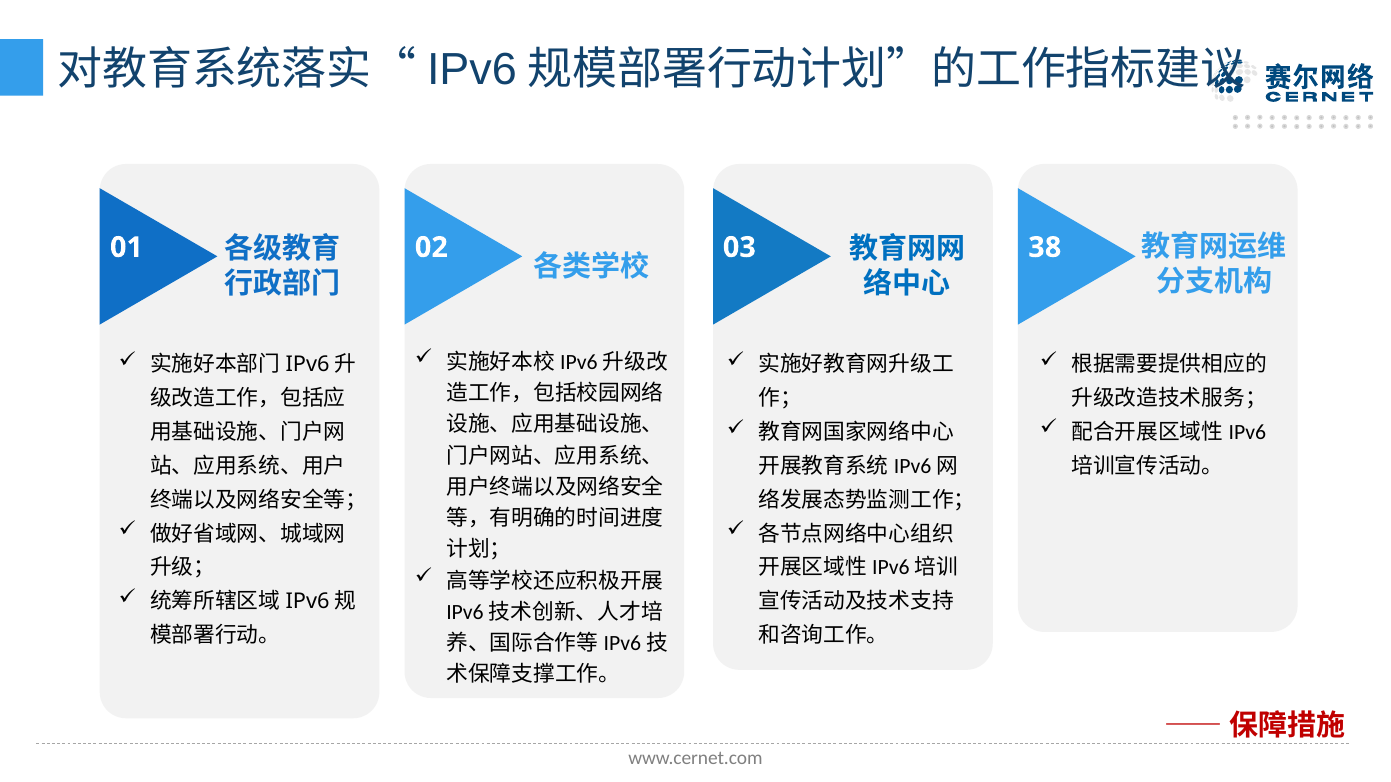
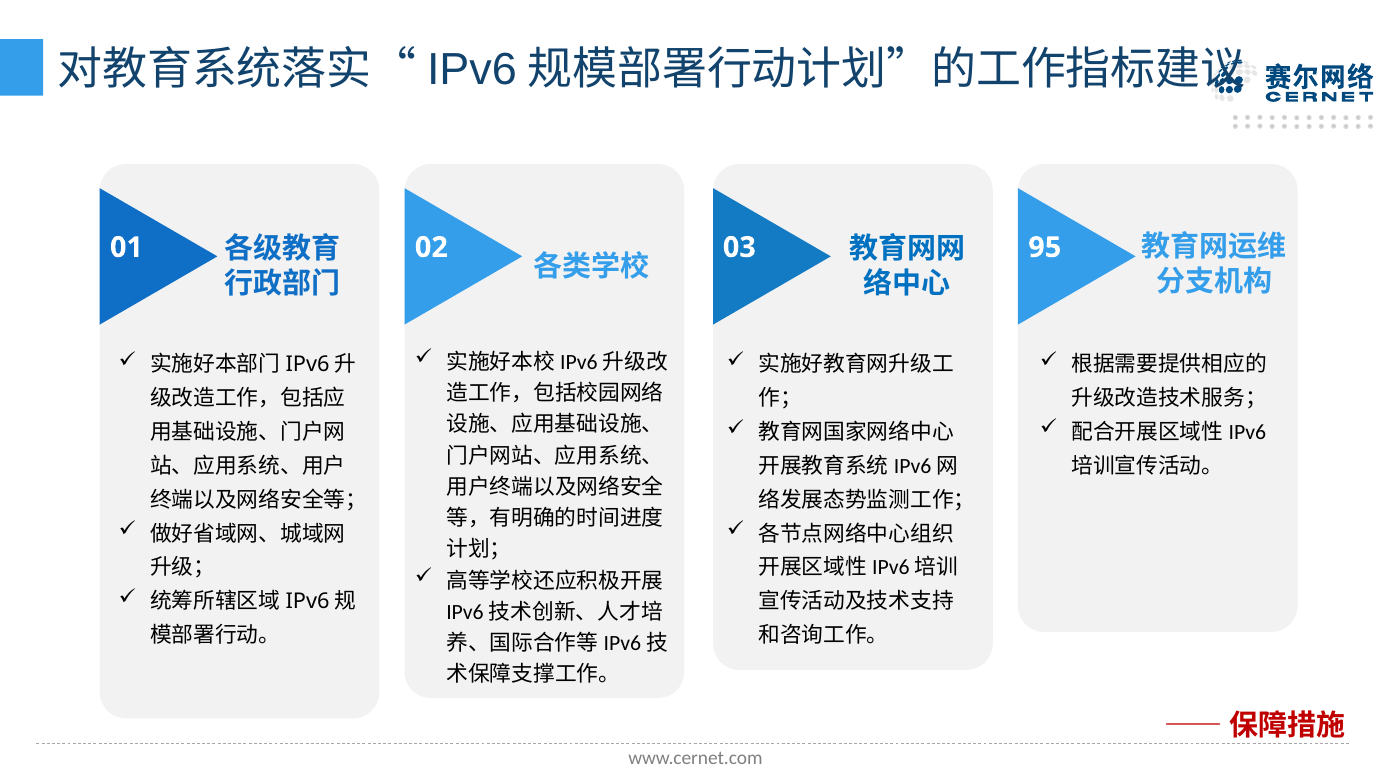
38: 38 -> 95
